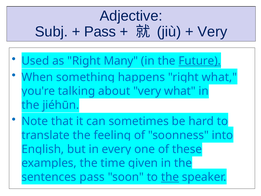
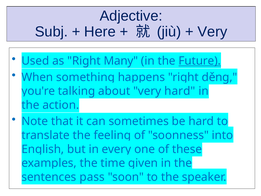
Pass at (100, 32): Pass -> Here
what at (219, 77): what -> děng
very what: what -> hard
jiéhūn: jiéhūn -> action
the at (170, 177) underline: present -> none
